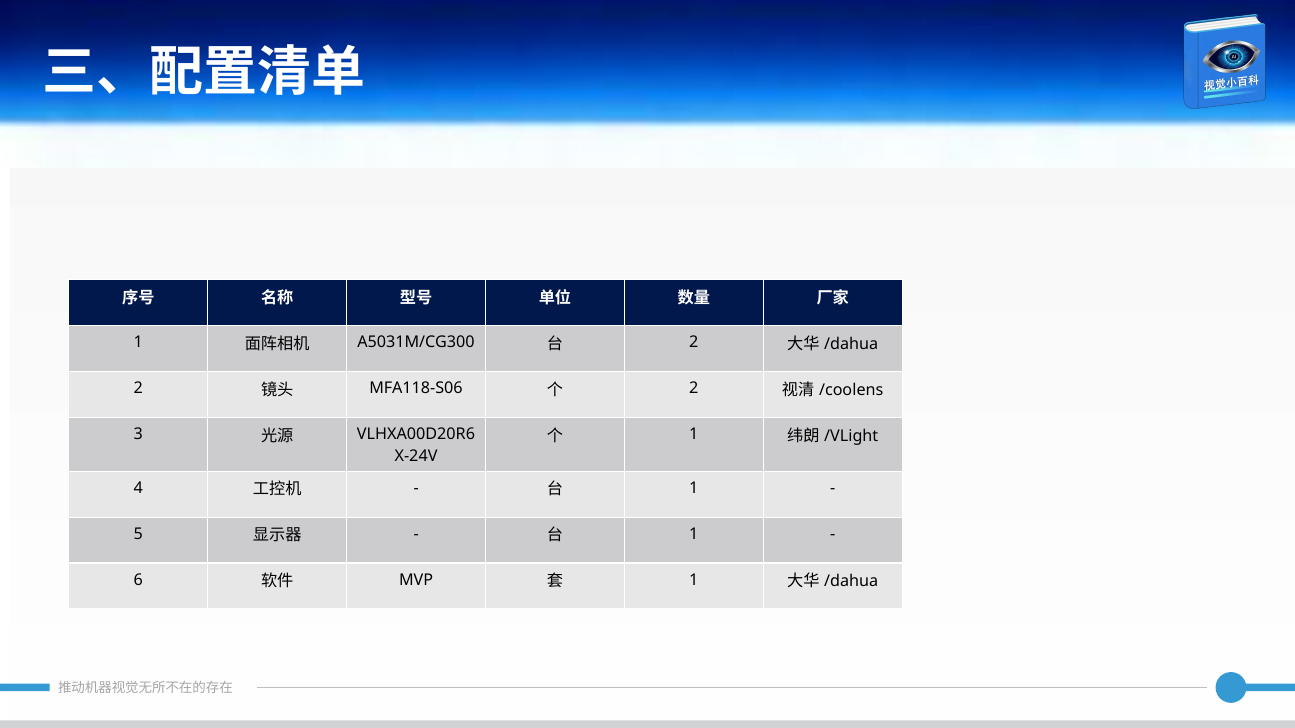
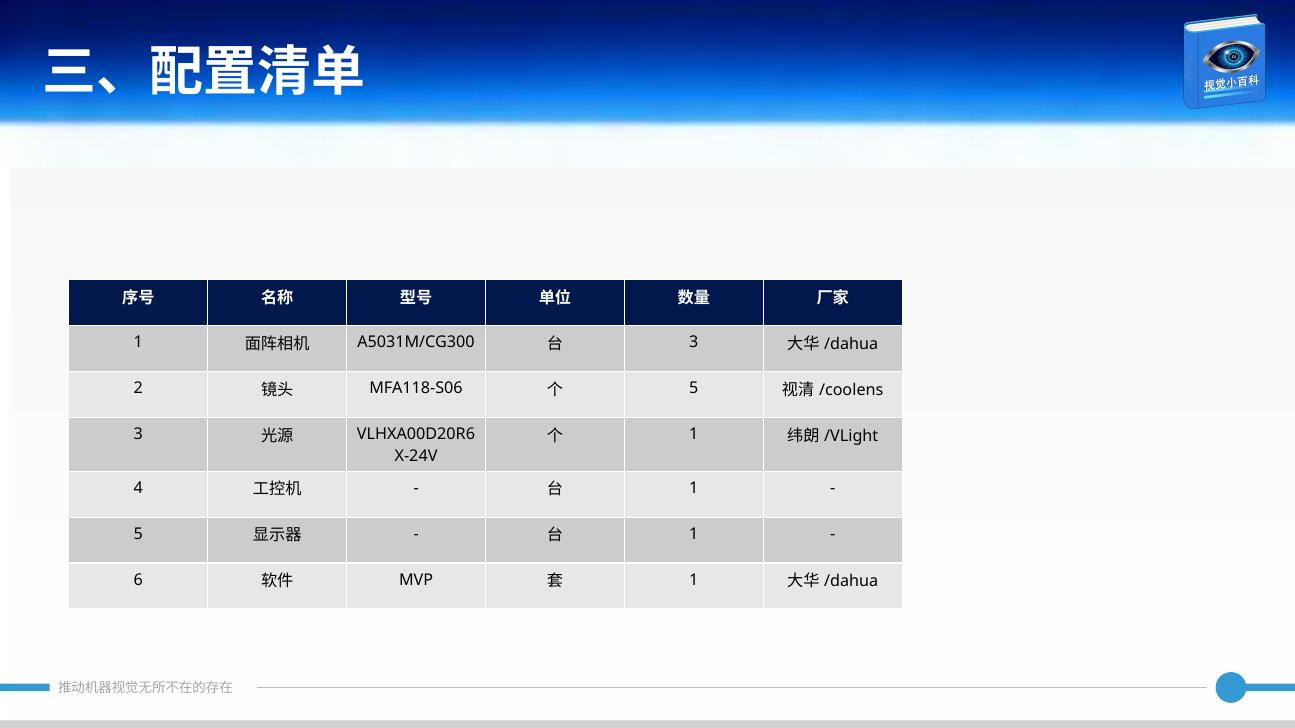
2 at (694, 343): 2 -> 3
2 at (694, 389): 2 -> 5
